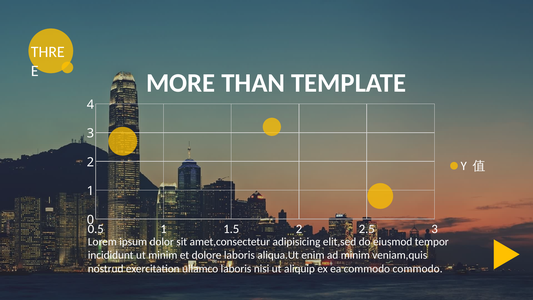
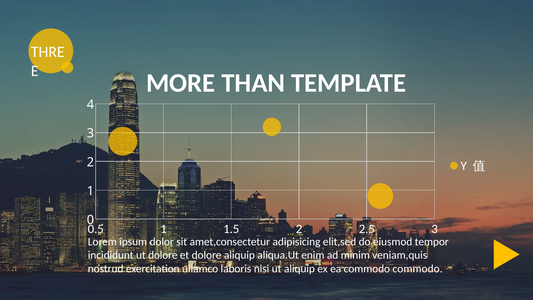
ut minim: minim -> dolore
dolore laboris: laboris -> aliquip
